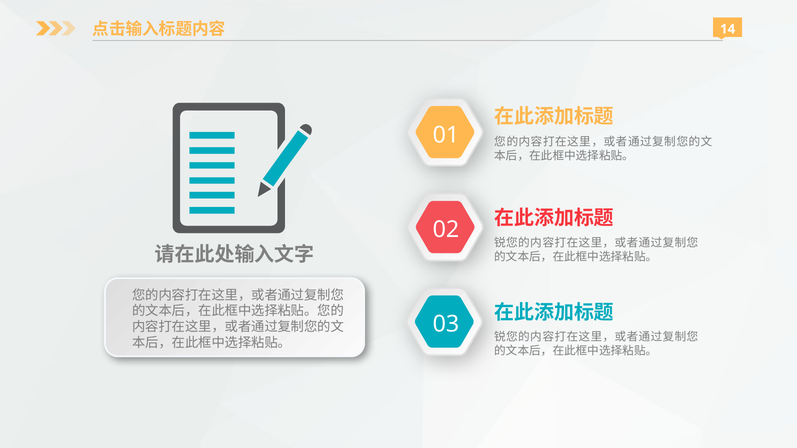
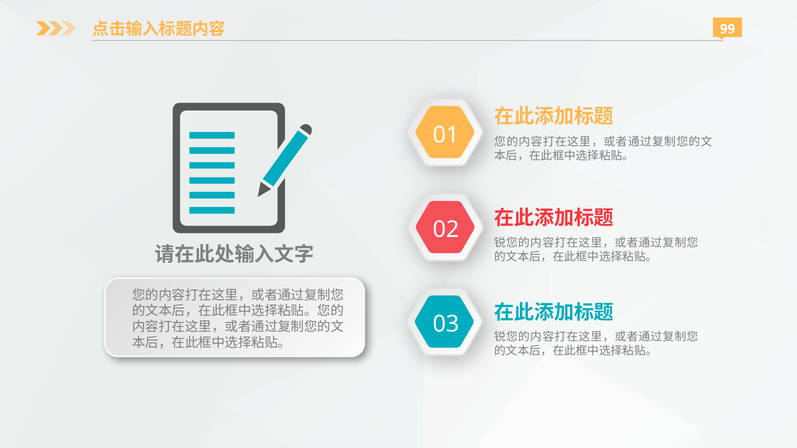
14: 14 -> 99
